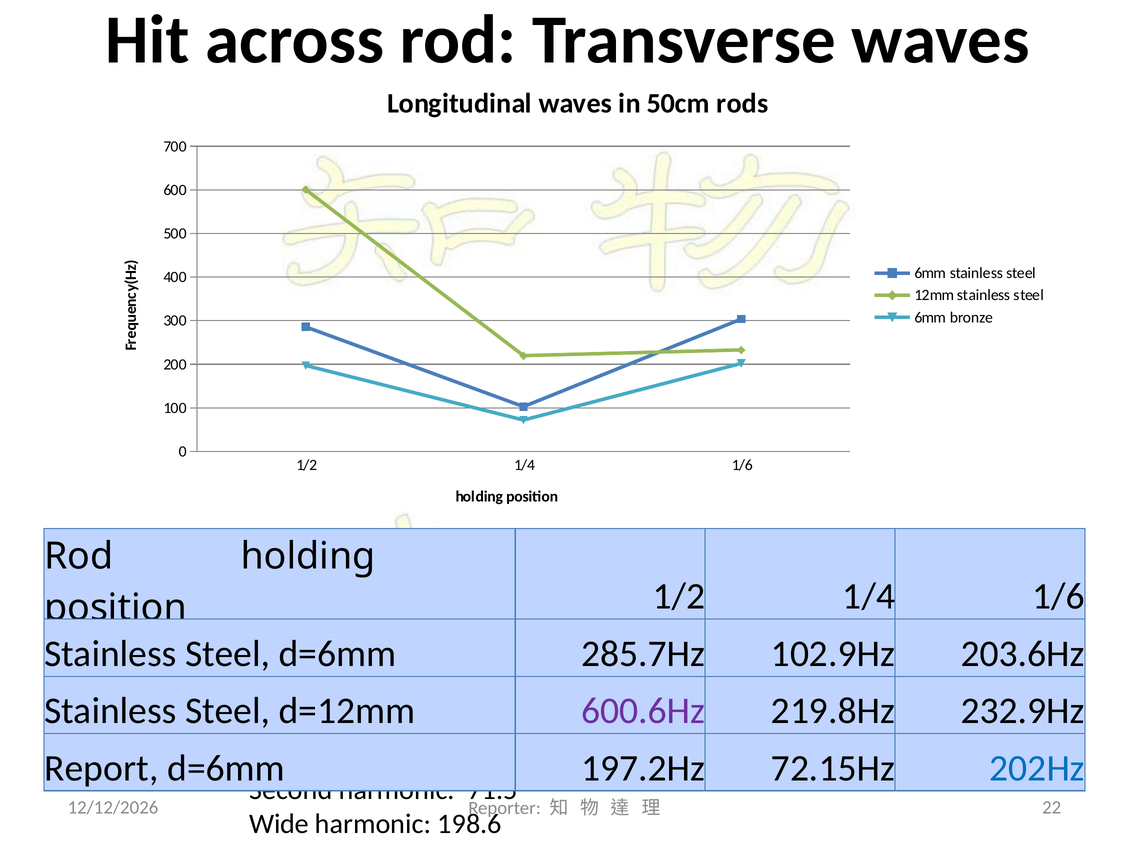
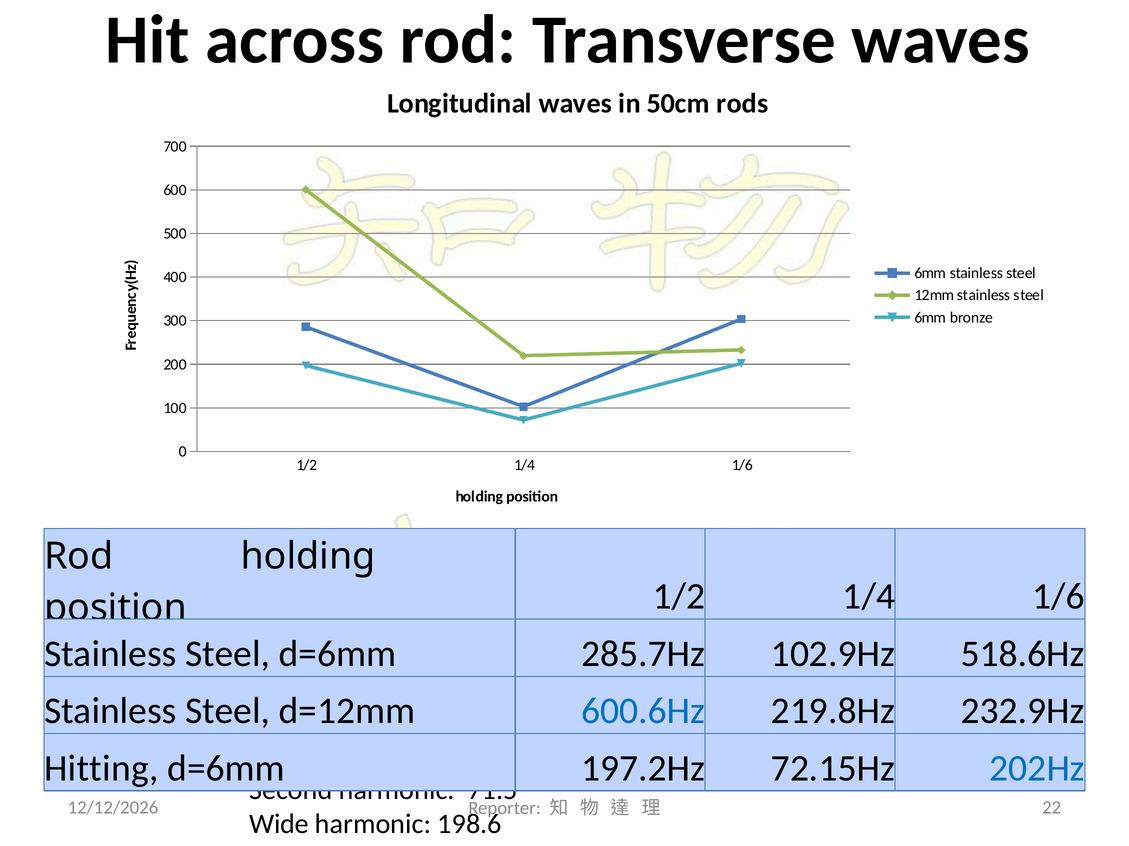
203.6Hz: 203.6Hz -> 518.6Hz
600.6Hz colour: purple -> blue
Report: Report -> Hitting
